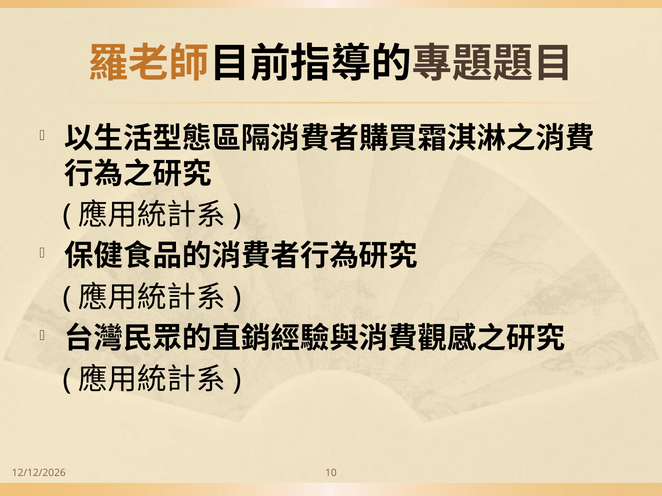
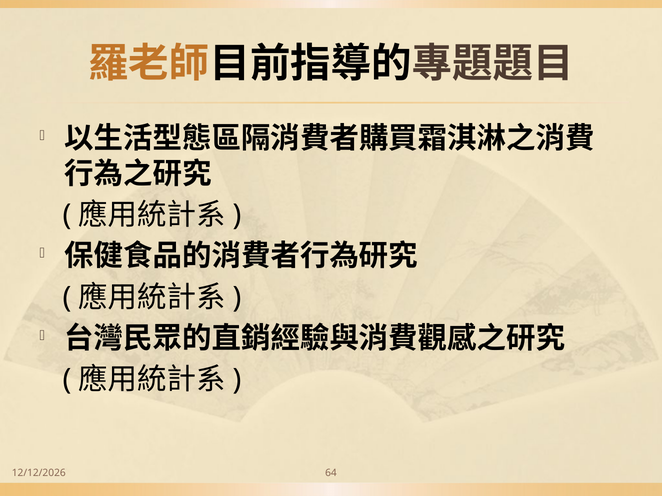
10: 10 -> 64
